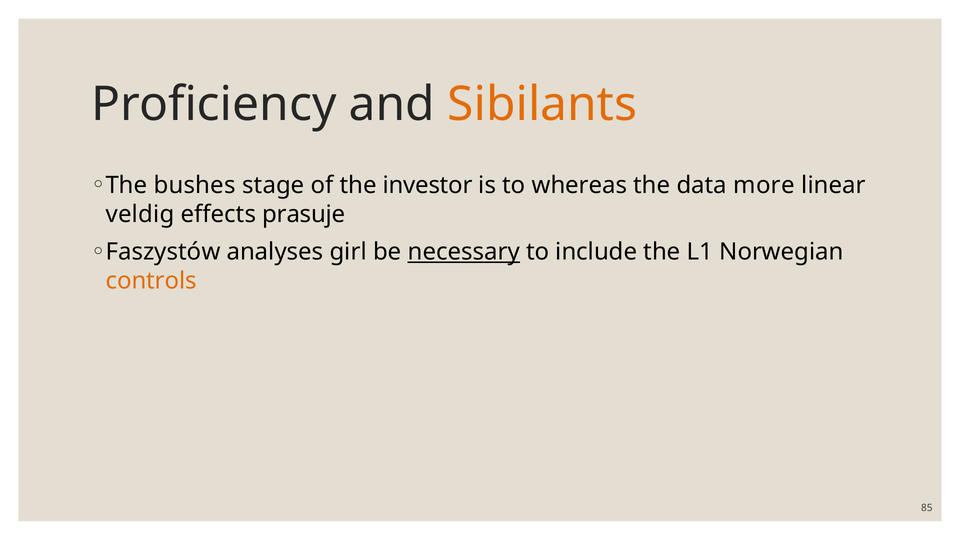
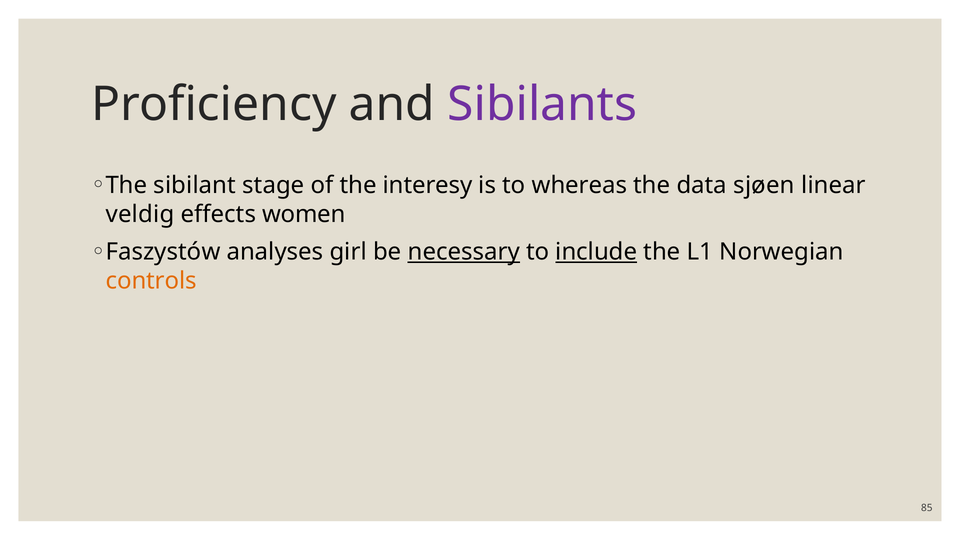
Sibilants colour: orange -> purple
bushes: bushes -> sibilant
investor: investor -> interesy
more: more -> sjøen
prasuje: prasuje -> women
include underline: none -> present
